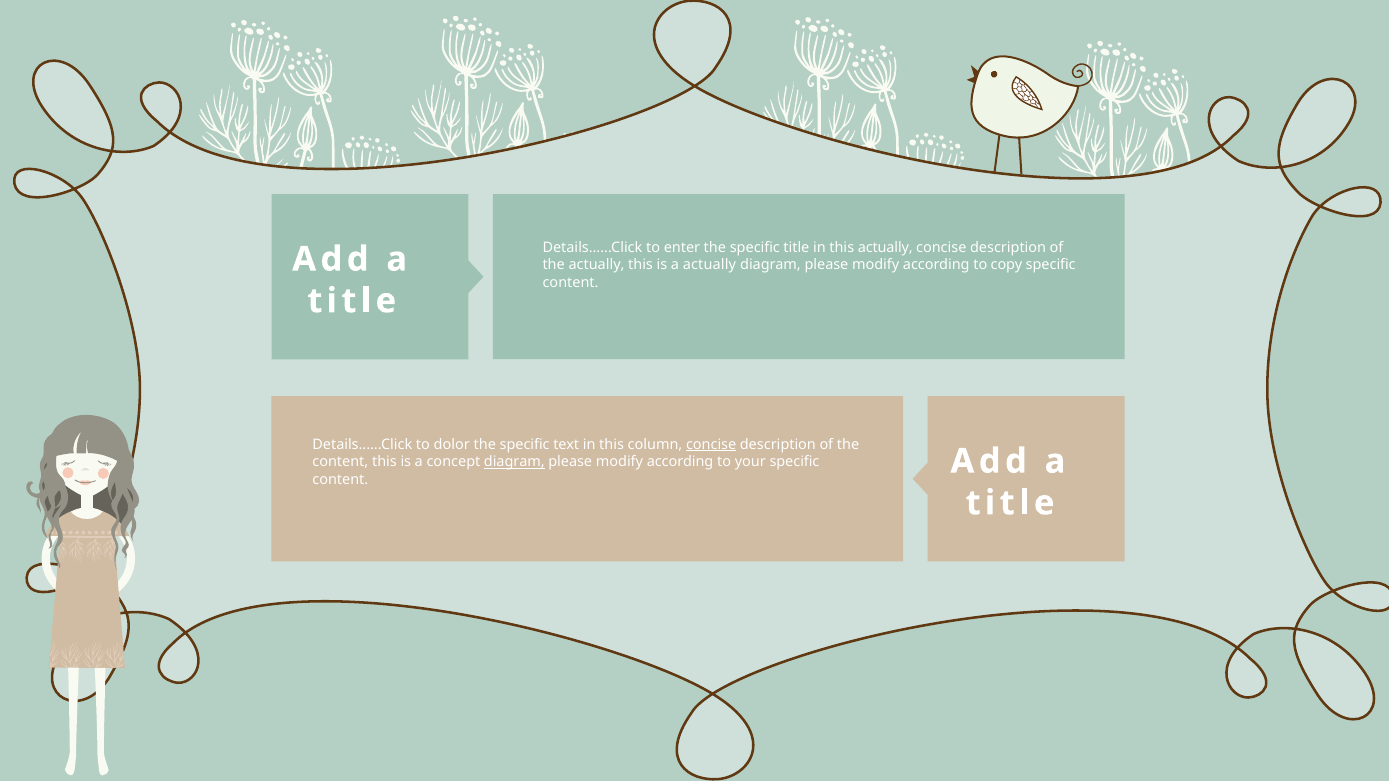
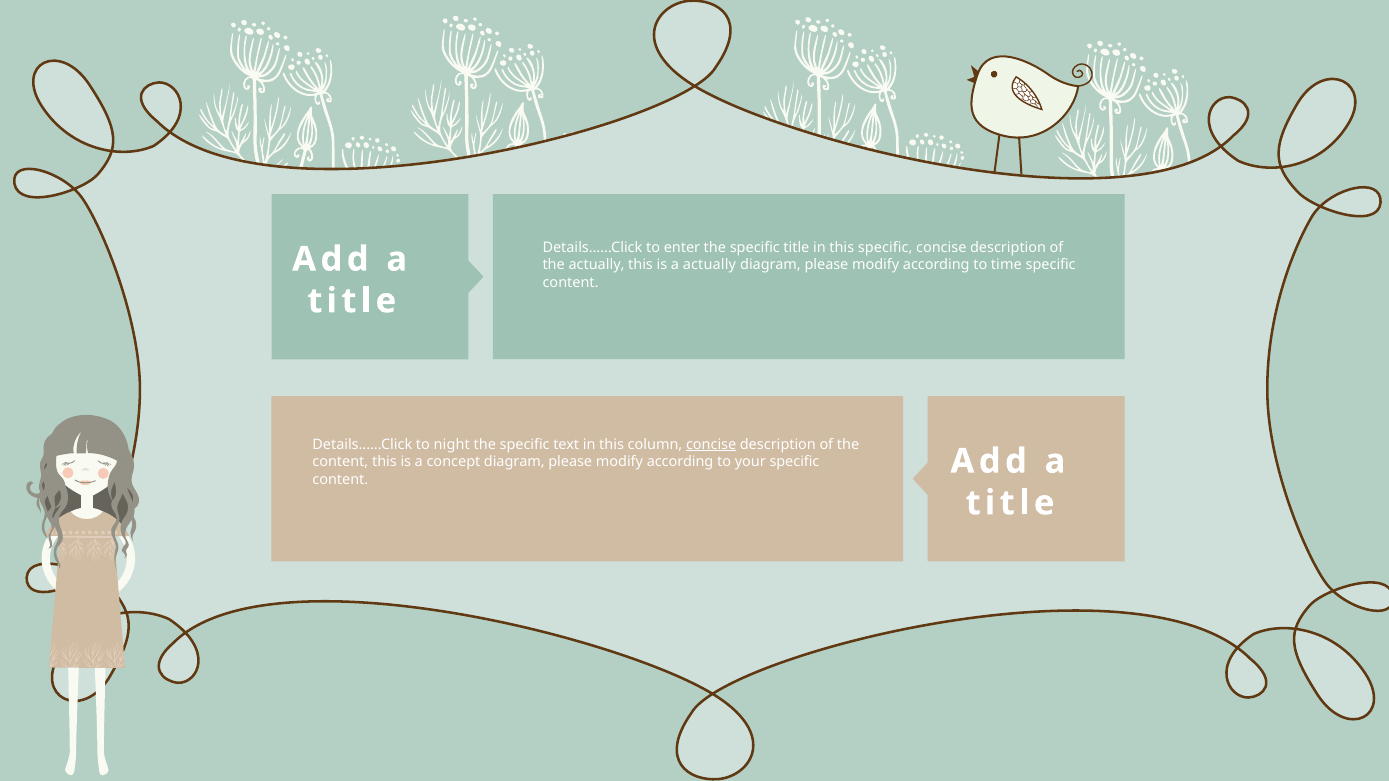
this actually: actually -> specific
copy: copy -> time
dolor: dolor -> night
diagram at (514, 462) underline: present -> none
